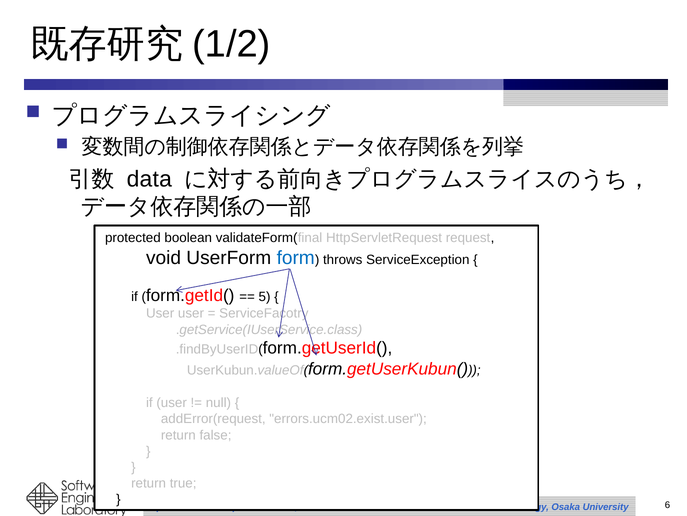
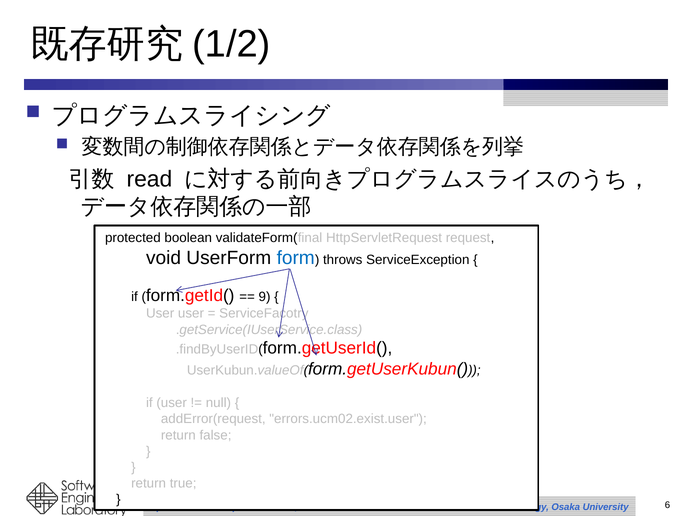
data: data -> read
5: 5 -> 9
